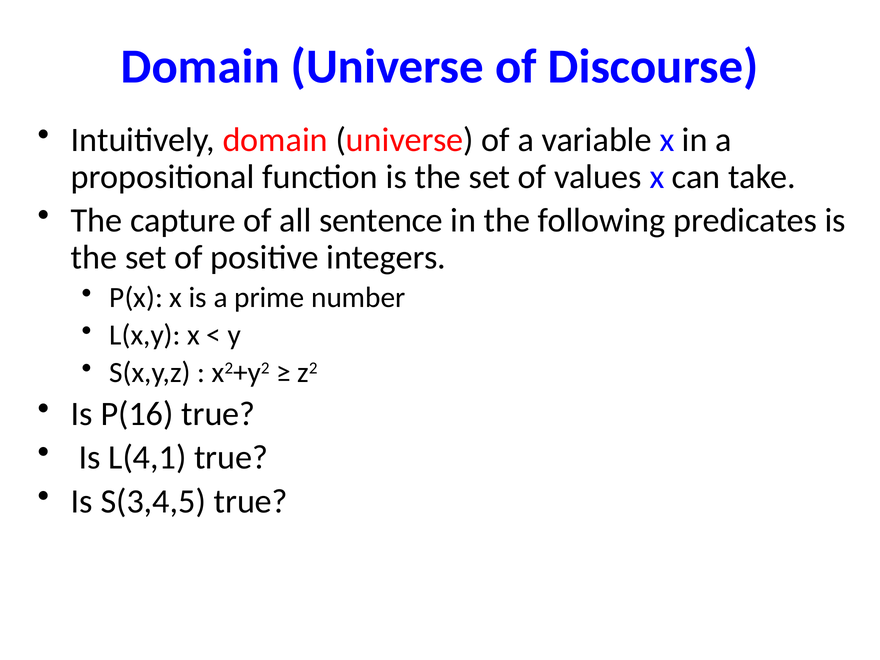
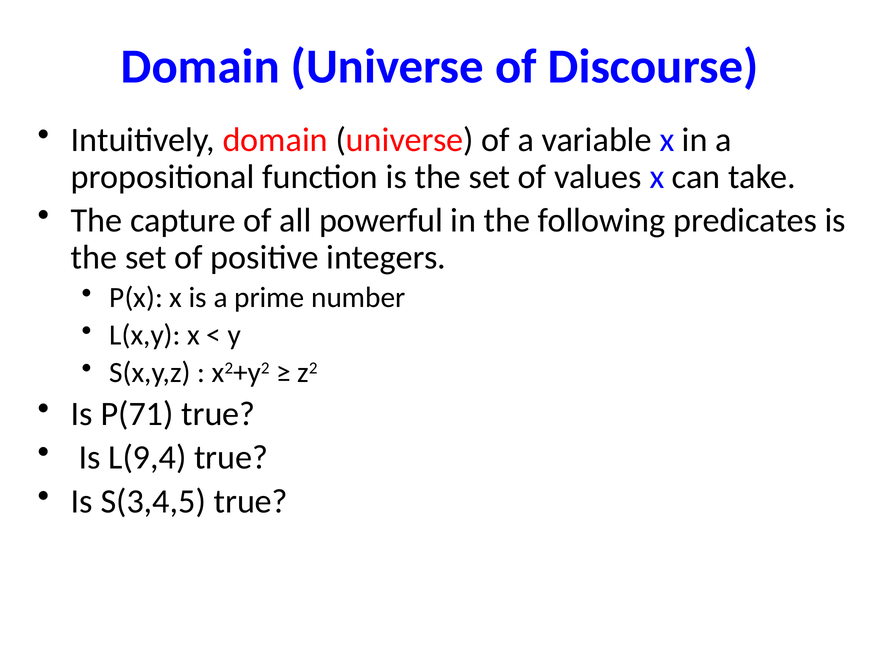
sentence: sentence -> powerful
P(16: P(16 -> P(71
L(4,1: L(4,1 -> L(9,4
